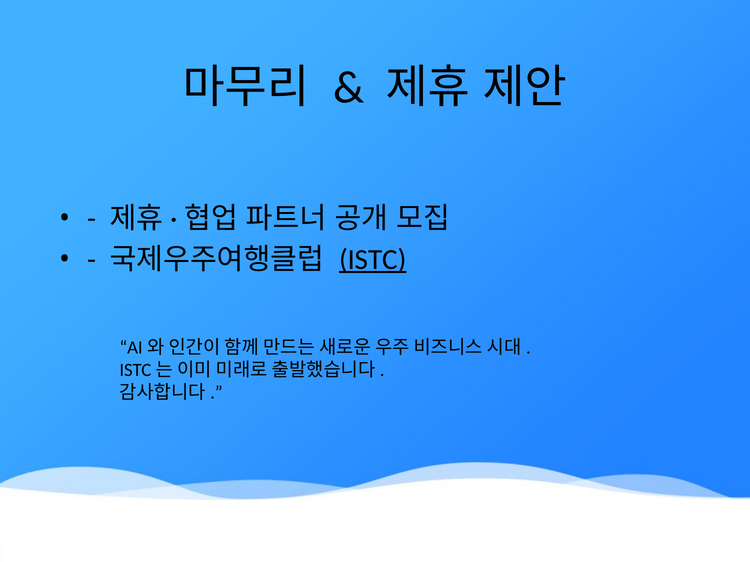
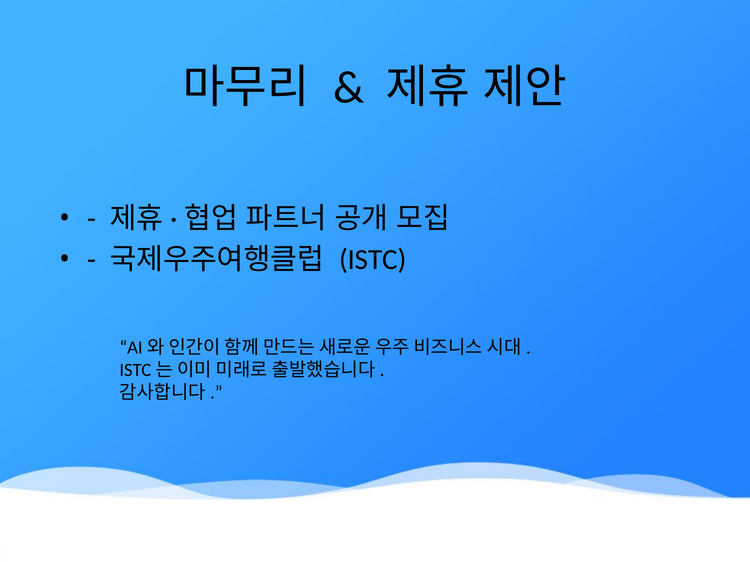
ISTC underline: present -> none
